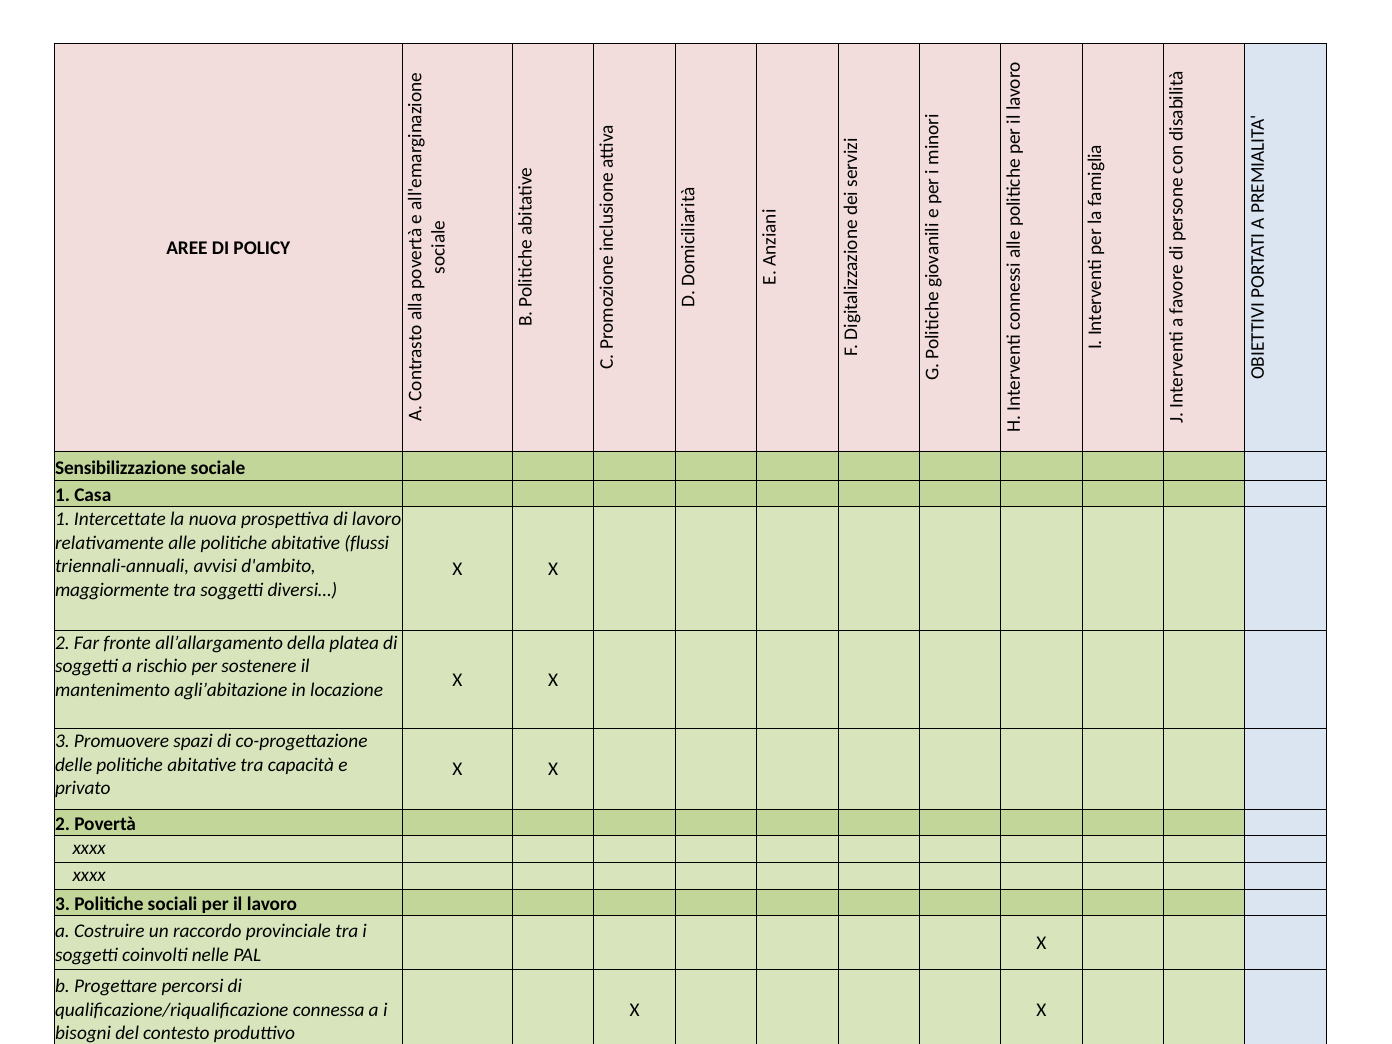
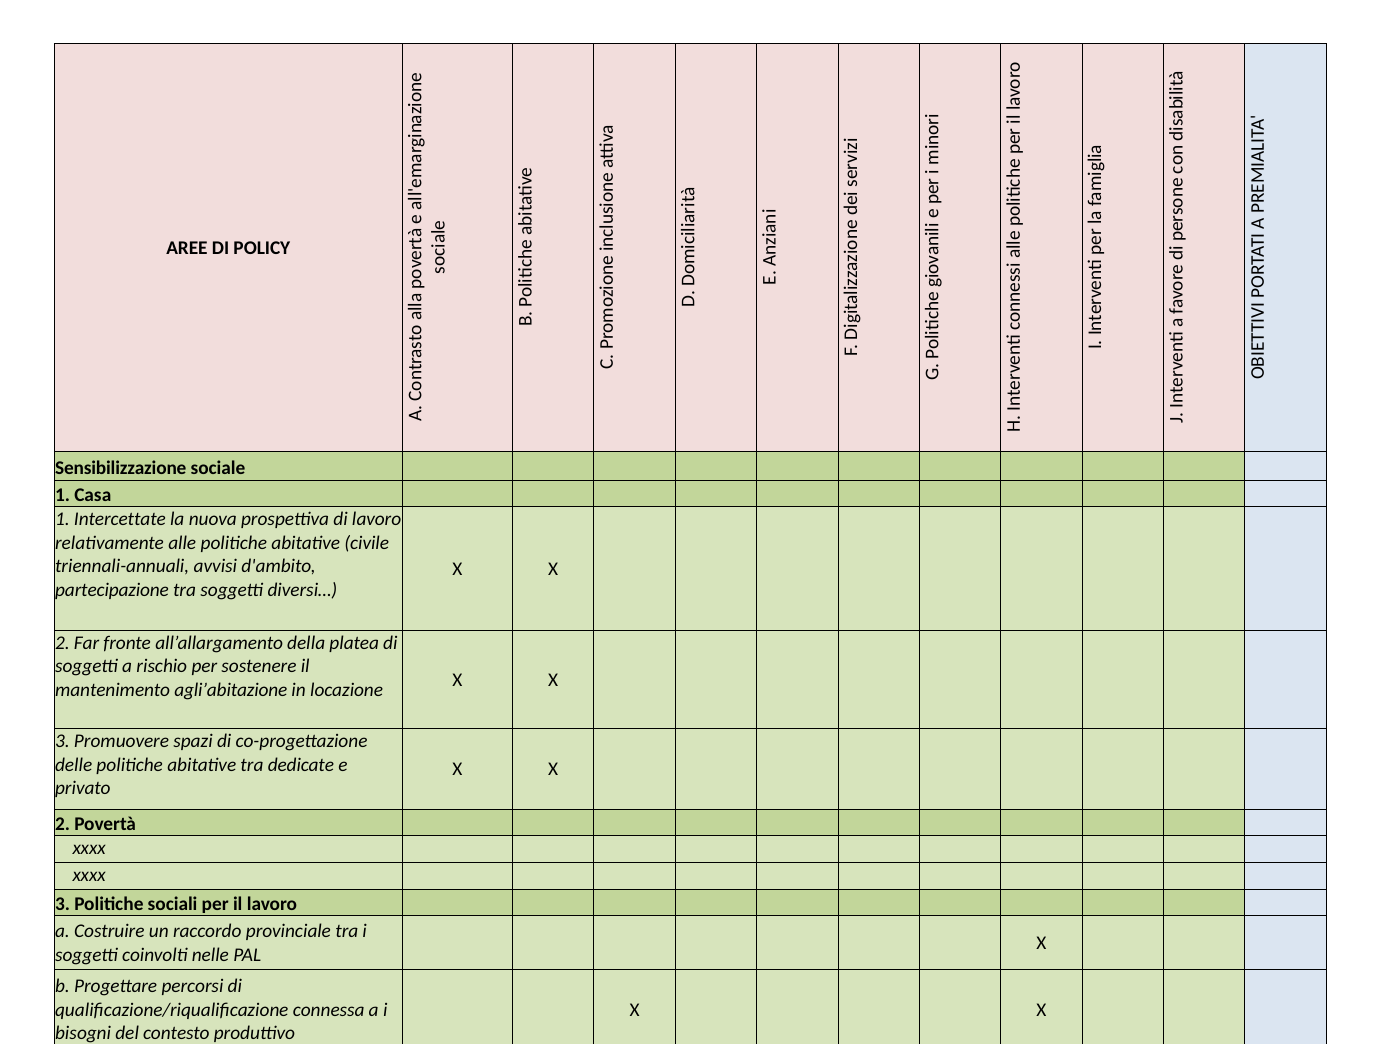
flussi: flussi -> civile
maggiormente: maggiormente -> partecipazione
capacità: capacità -> dedicate
